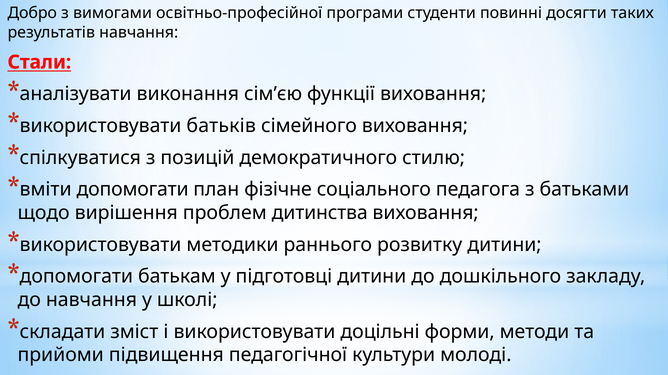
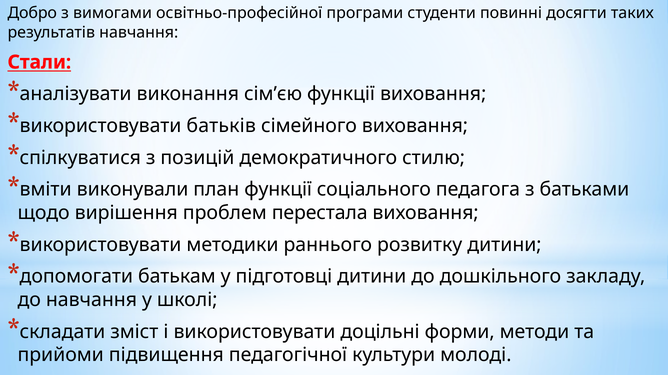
вміти допомогати: допомогати -> виконували
план фізічне: фізічне -> функції
дитинства: дитинства -> перестала
